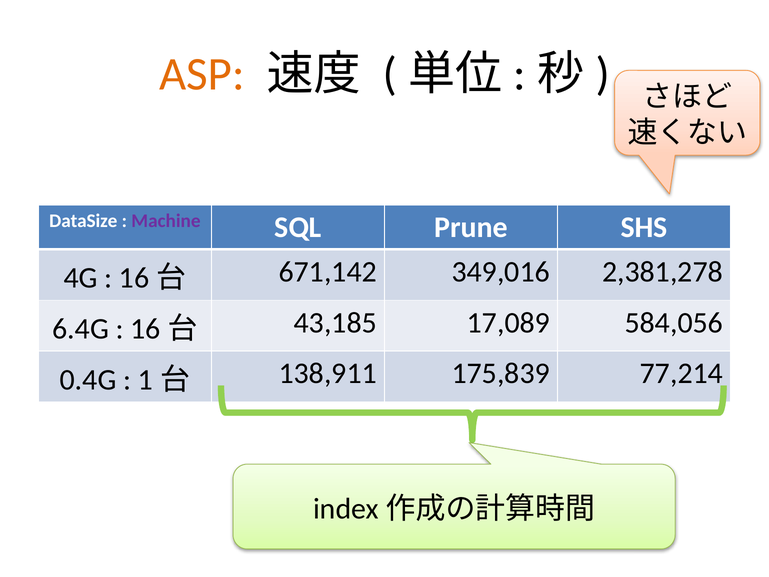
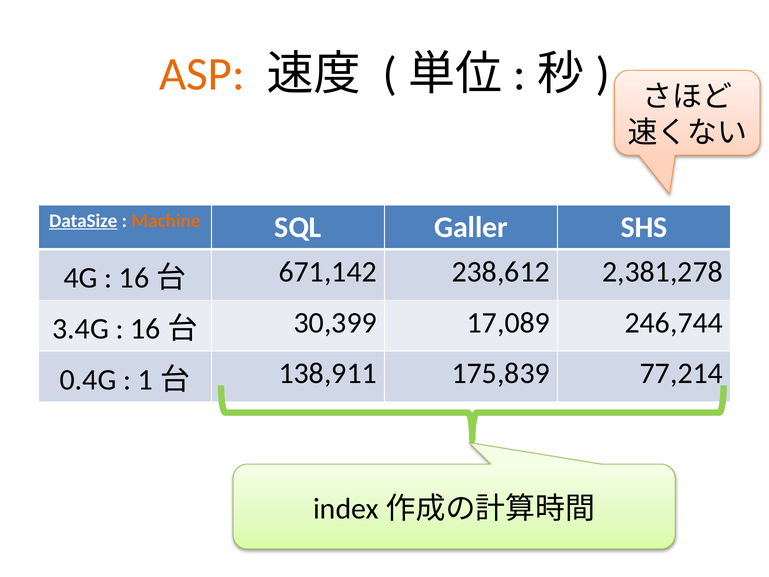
DataSize underline: none -> present
Machine colour: purple -> orange
Prune: Prune -> Galler
349,016: 349,016 -> 238,612
6.4G: 6.4G -> 3.4G
43,185: 43,185 -> 30,399
584,056: 584,056 -> 246,744
